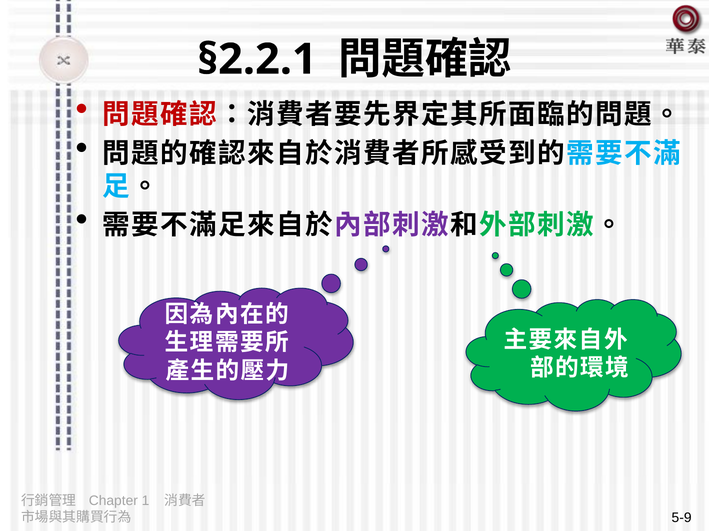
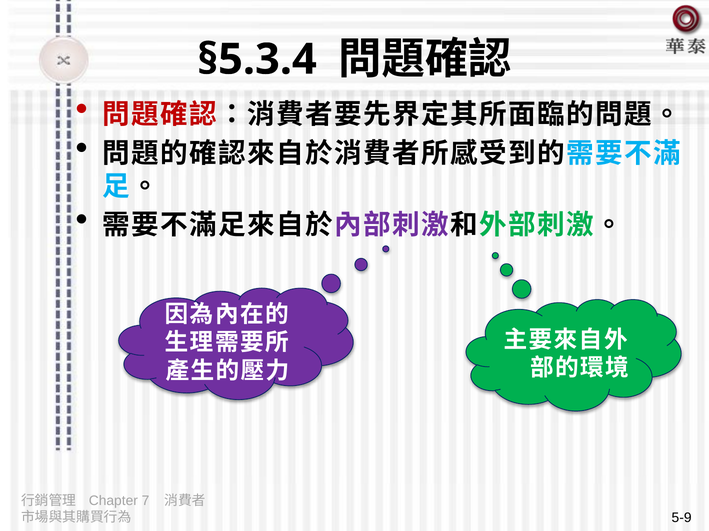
§2.2.1: §2.2.1 -> §5.3.4
1: 1 -> 7
